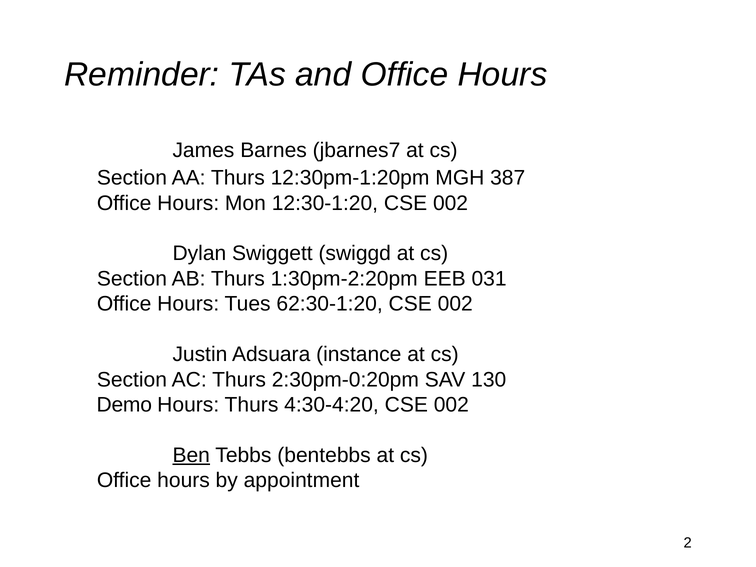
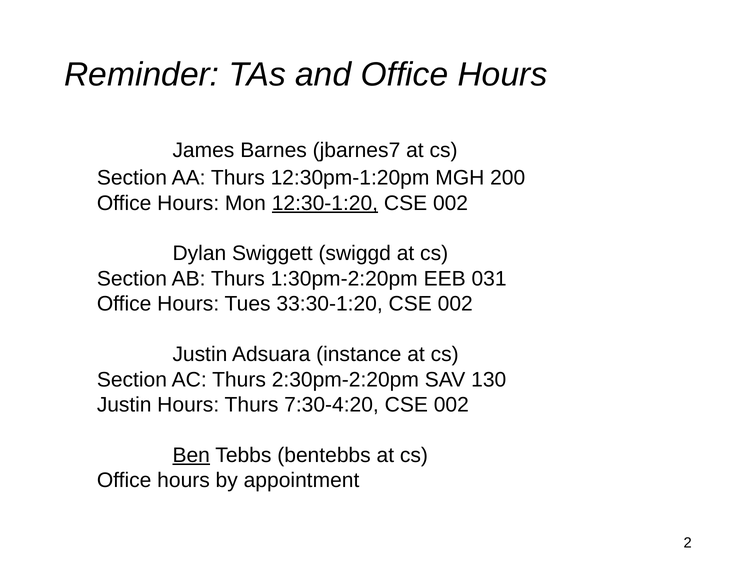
387: 387 -> 200
12:30-1:20 underline: none -> present
62:30-1:20: 62:30-1:20 -> 33:30-1:20
2:30pm-0:20pm: 2:30pm-0:20pm -> 2:30pm-2:20pm
Demo at (124, 405): Demo -> Justin
4:30-4:20: 4:30-4:20 -> 7:30-4:20
